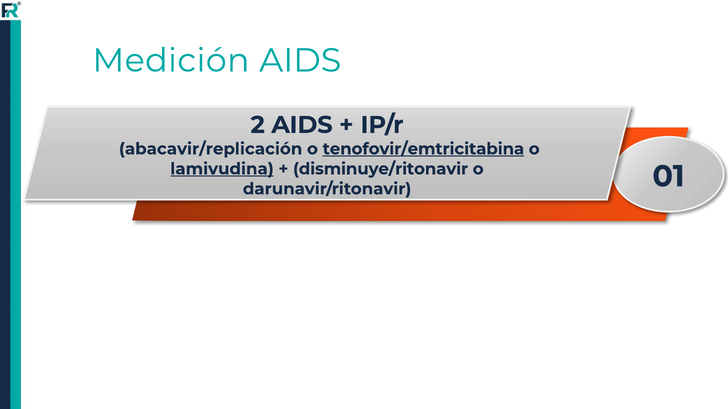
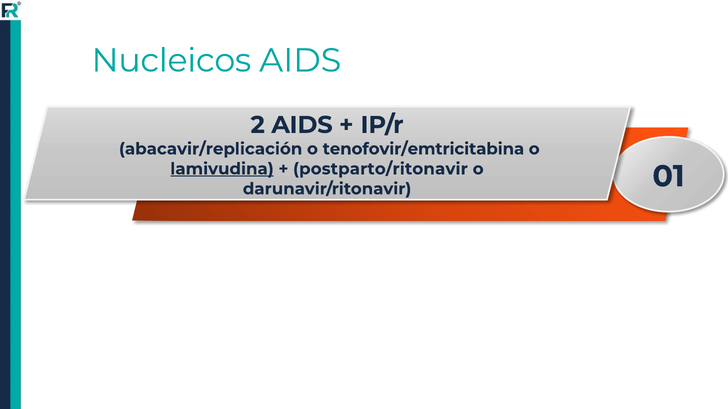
Medición: Medición -> Nucleicos
tenofovir/emtricitabina underline: present -> none
disminuye/ritonavir: disminuye/ritonavir -> postparto/ritonavir
